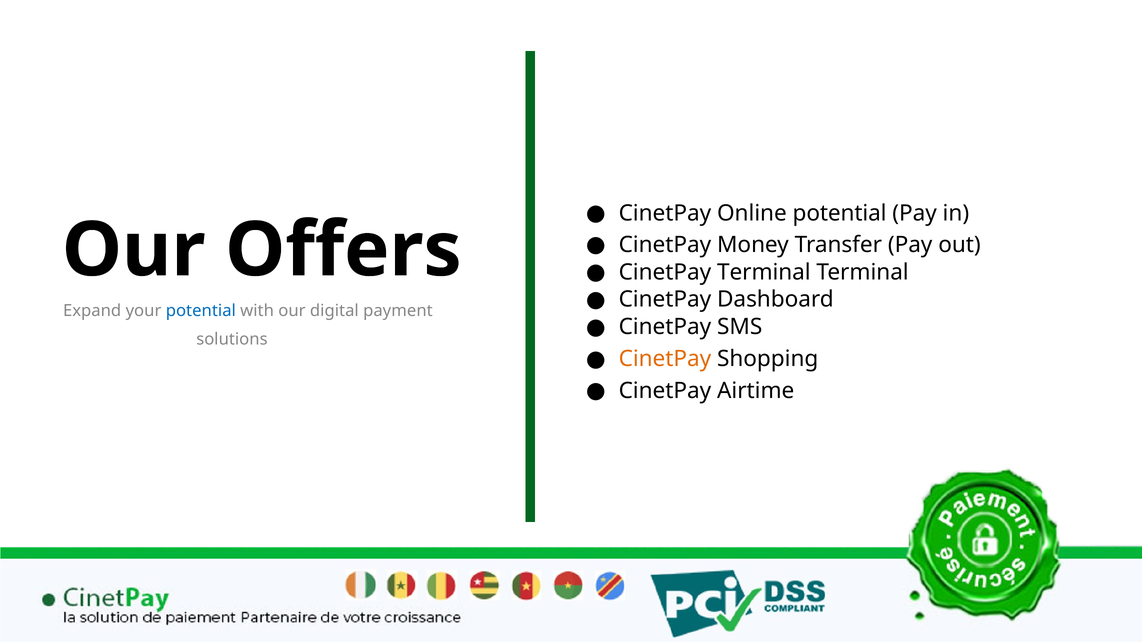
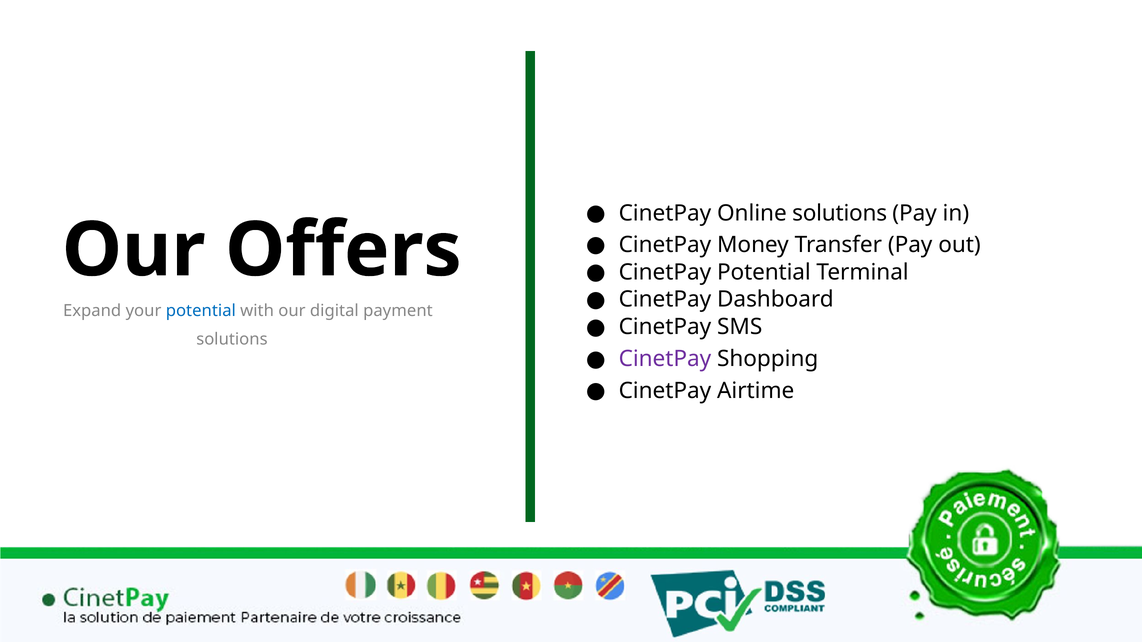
Online potential: potential -> solutions
CinetPay Terminal: Terminal -> Potential
CinetPay at (665, 359) colour: orange -> purple
